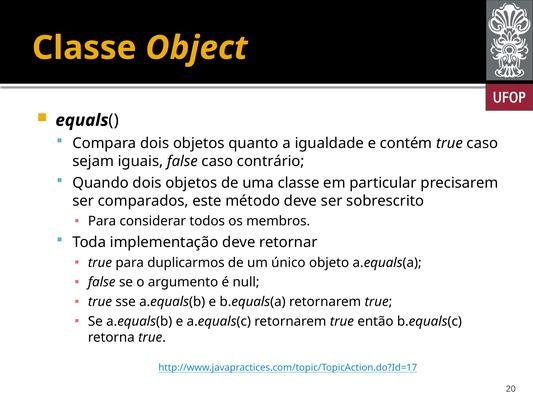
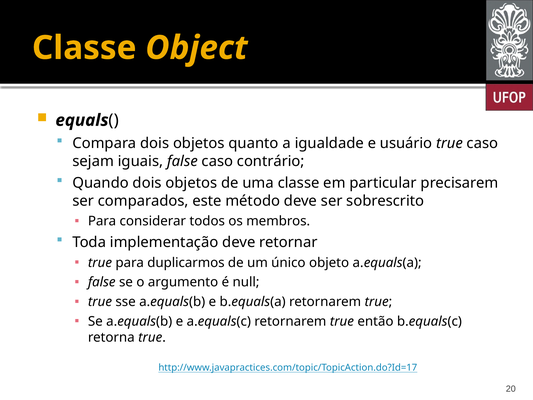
contém: contém -> usuário
